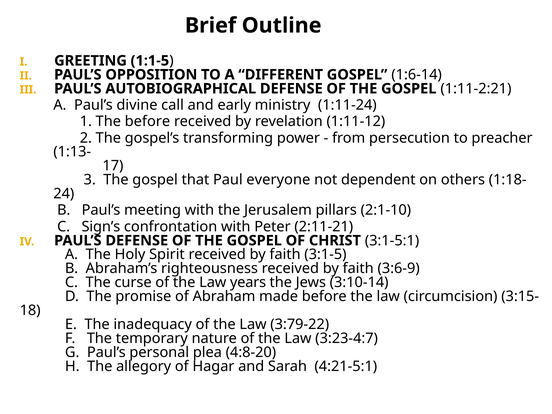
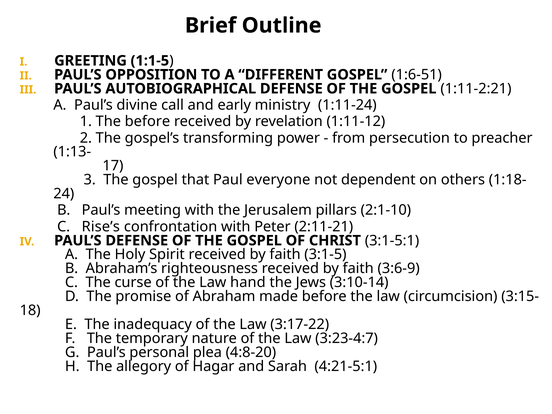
1:6-14: 1:6-14 -> 1:6-51
Sign’s: Sign’s -> Rise’s
years: years -> hand
3:79-22: 3:79-22 -> 3:17-22
